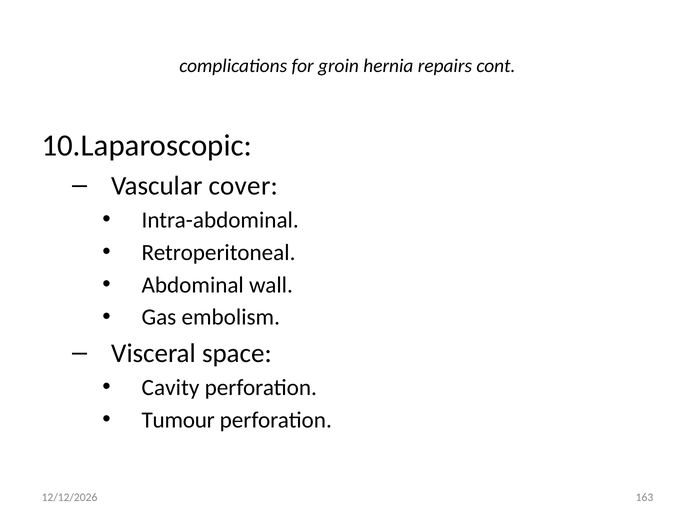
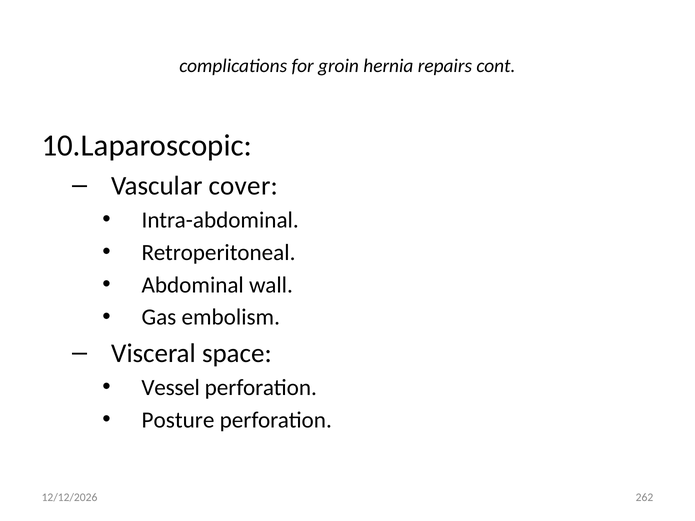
Cavity: Cavity -> Vessel
Tumour: Tumour -> Posture
163: 163 -> 262
